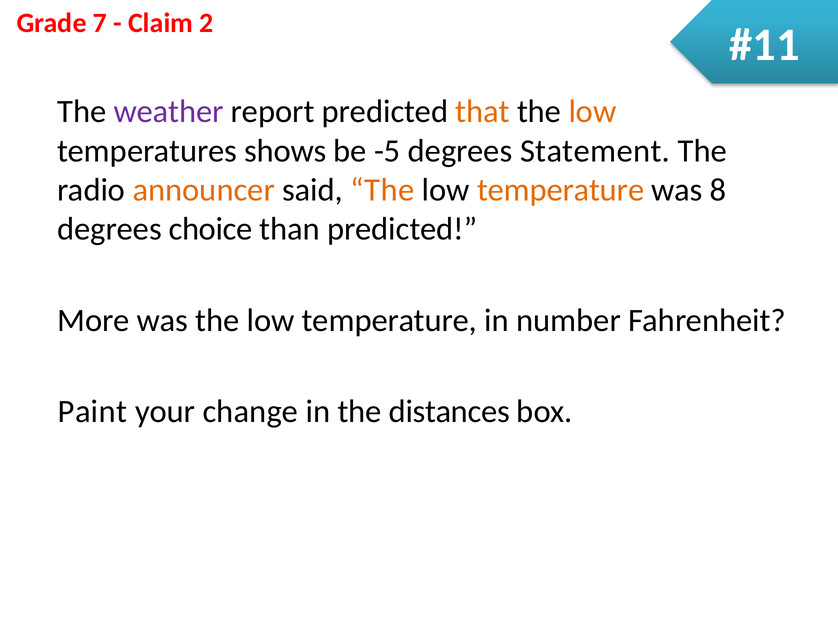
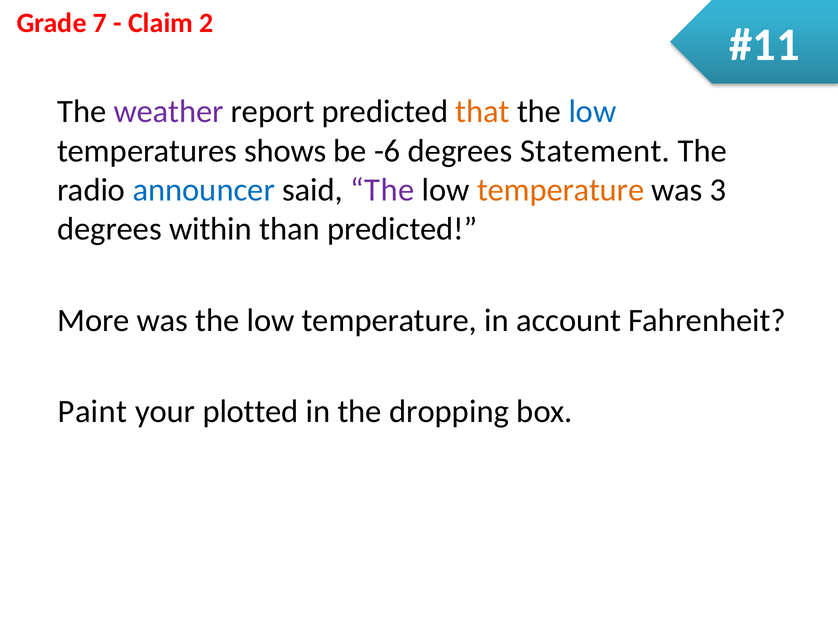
low at (592, 112) colour: orange -> blue
-5: -5 -> -6
announcer colour: orange -> blue
The at (382, 190) colour: orange -> purple
8: 8 -> 3
choice: choice -> within
number: number -> account
change: change -> plotted
distances: distances -> dropping
